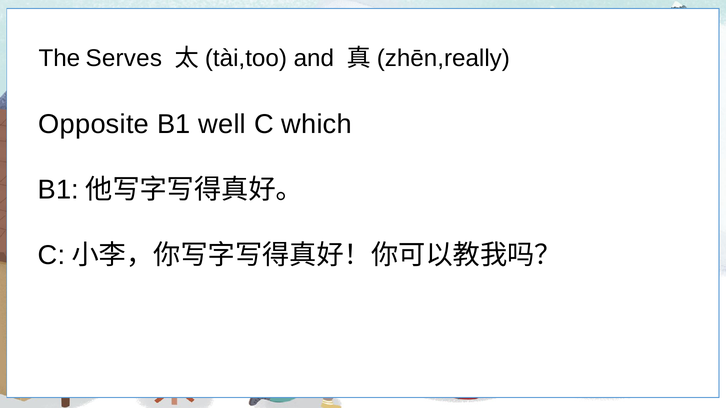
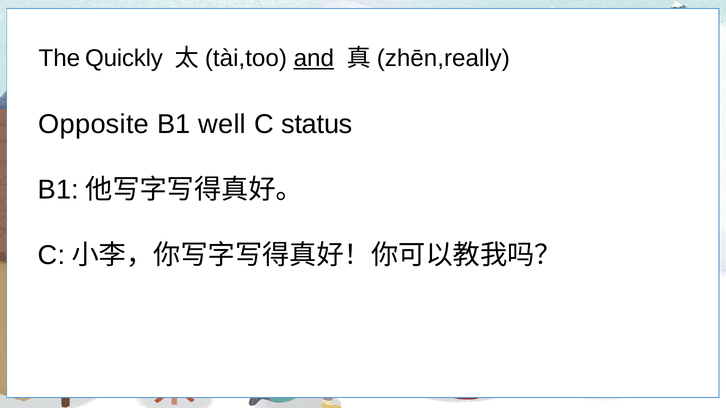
Serves: Serves -> Quickly
and underline: none -> present
which: which -> status
